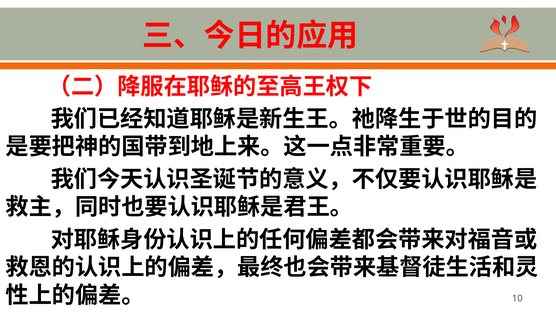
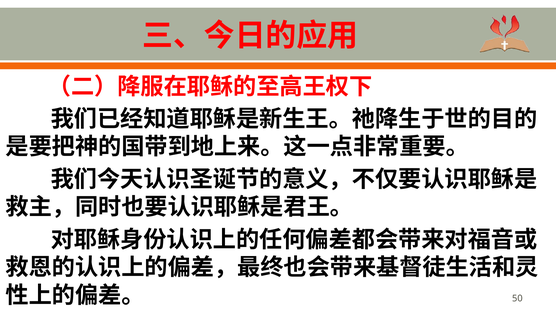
10: 10 -> 50
